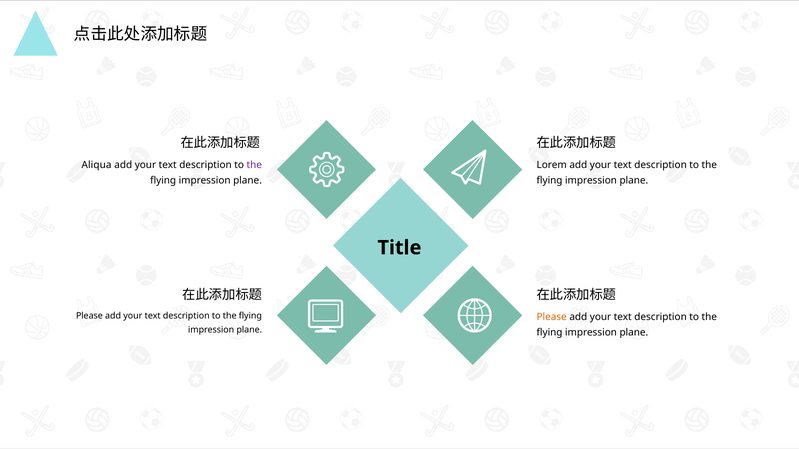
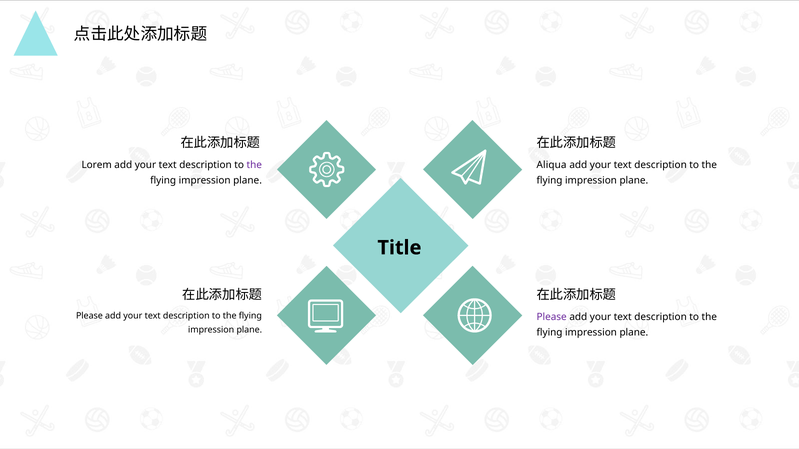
Aliqua: Aliqua -> Lorem
Lorem: Lorem -> Aliqua
Please at (552, 317) colour: orange -> purple
